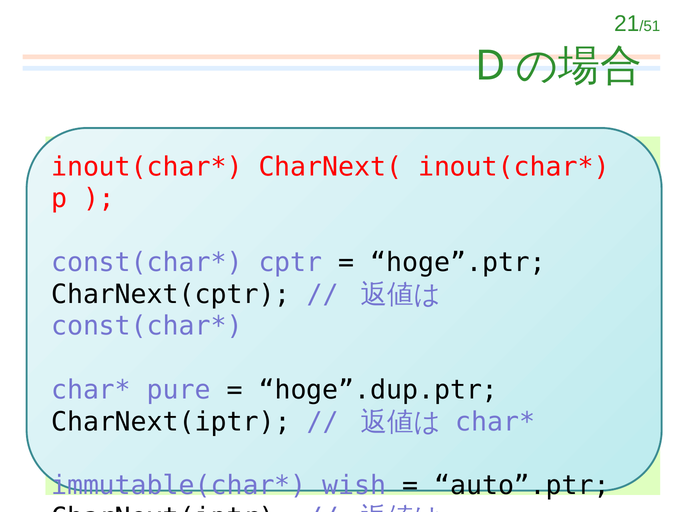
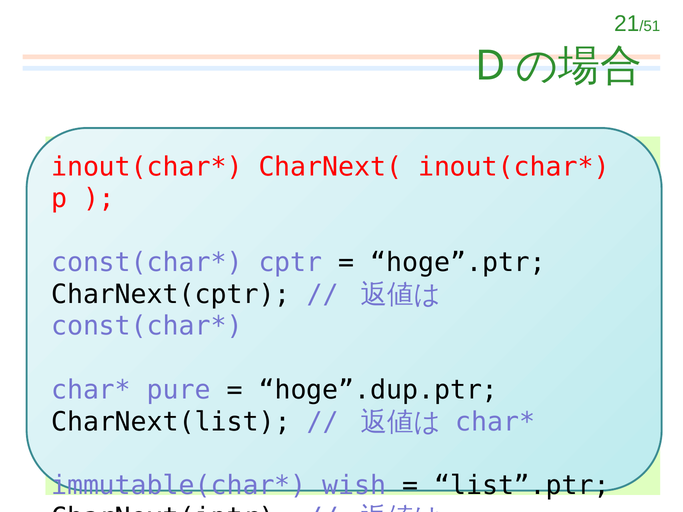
CharNext(iptr at (171, 422): CharNext(iptr -> CharNext(list
auto”.ptr: auto”.ptr -> list”.ptr
